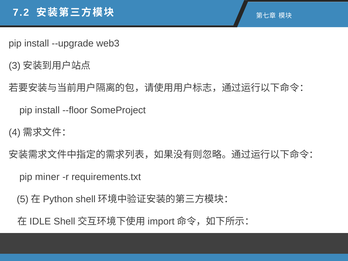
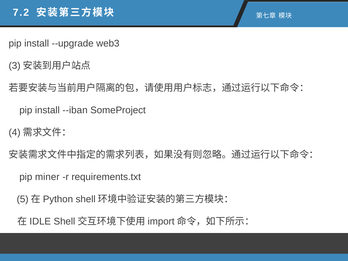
--floor: --floor -> --iban
